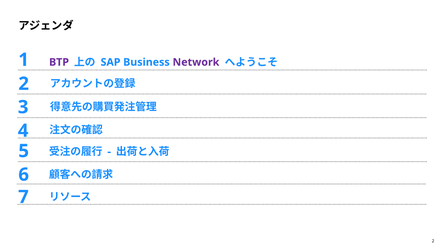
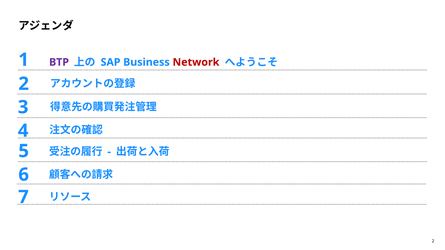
Network colour: purple -> red
